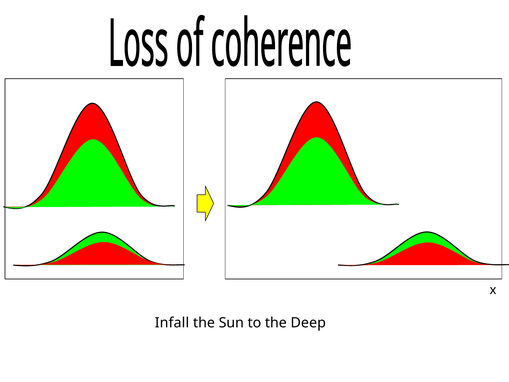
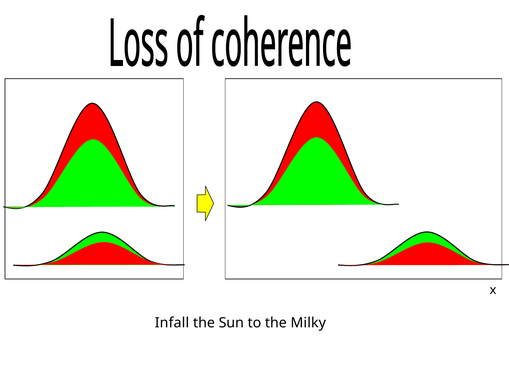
Deep: Deep -> Milky
